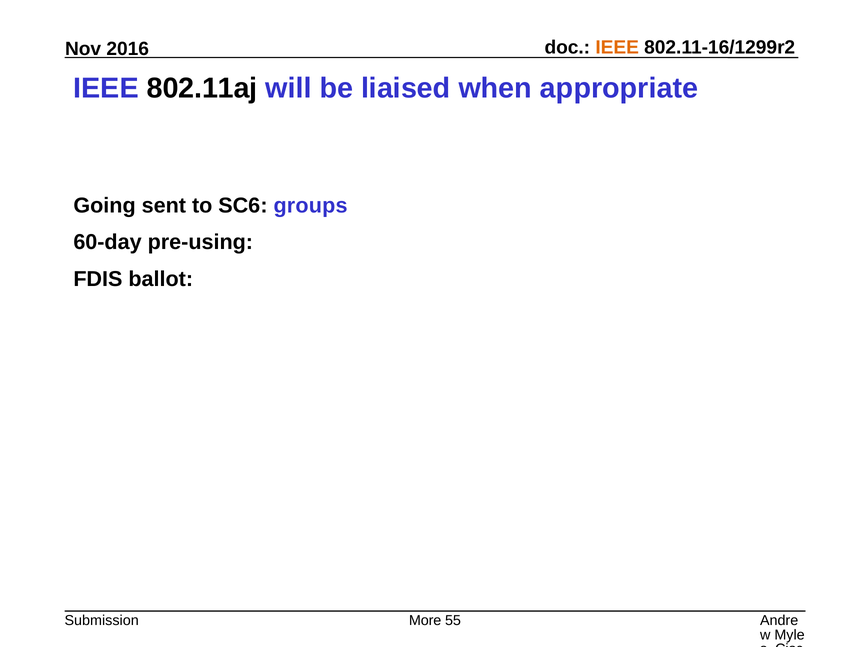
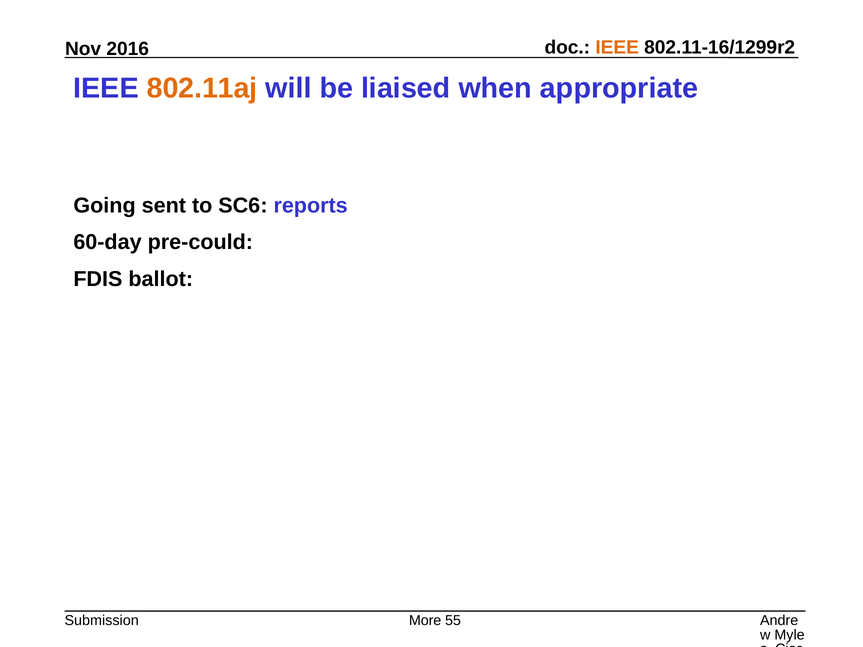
802.11aj colour: black -> orange
groups: groups -> reports
pre-using: pre-using -> pre-could
